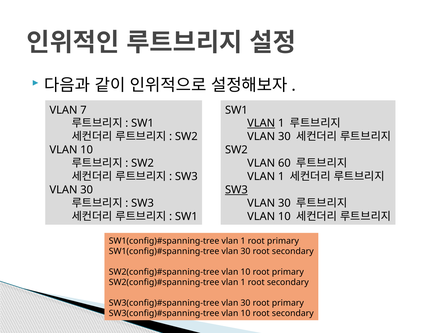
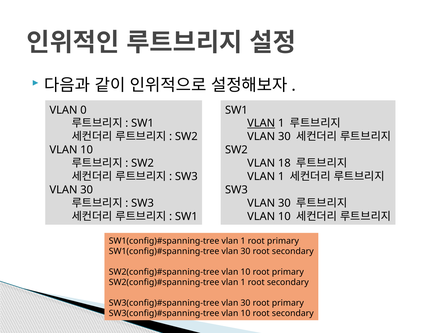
7: 7 -> 0
60: 60 -> 18
SW3 at (236, 190) underline: present -> none
